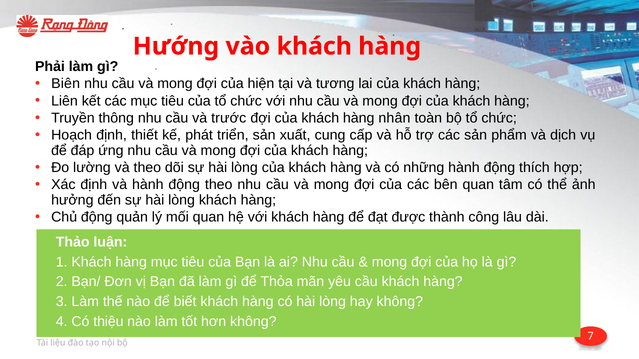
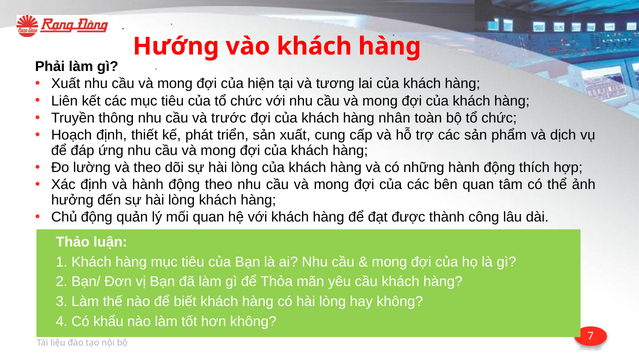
Biên at (66, 84): Biên -> Xuất
thiệu: thiệu -> khẩu
